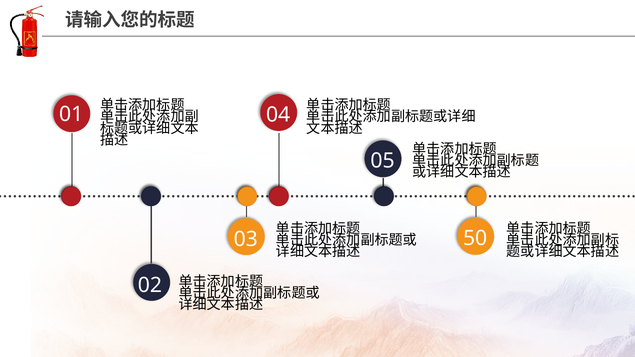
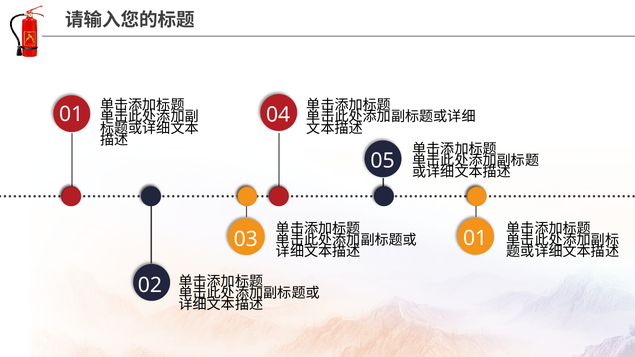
03 50: 50 -> 01
